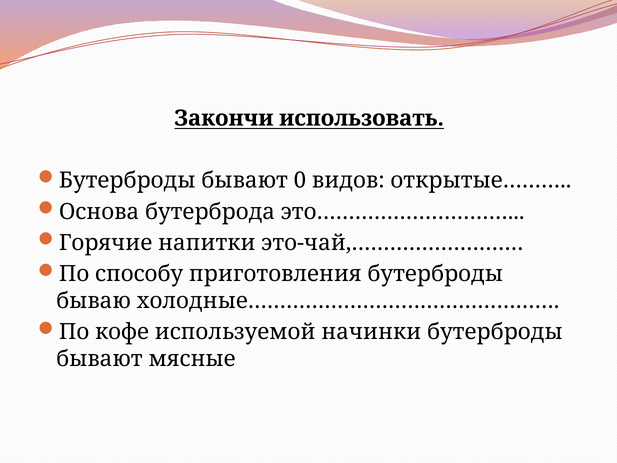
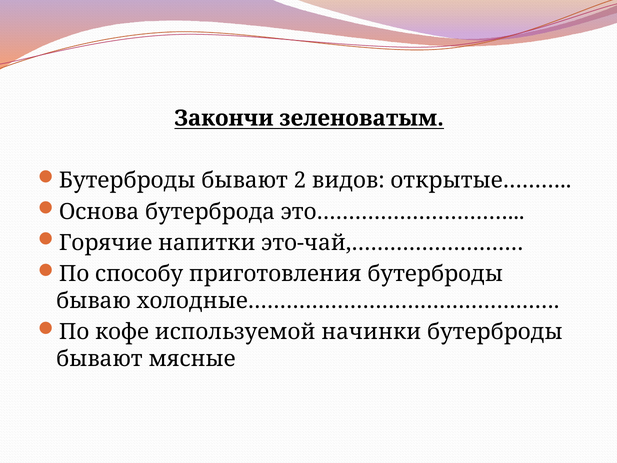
использовать: использовать -> зеленоватым
0: 0 -> 2
